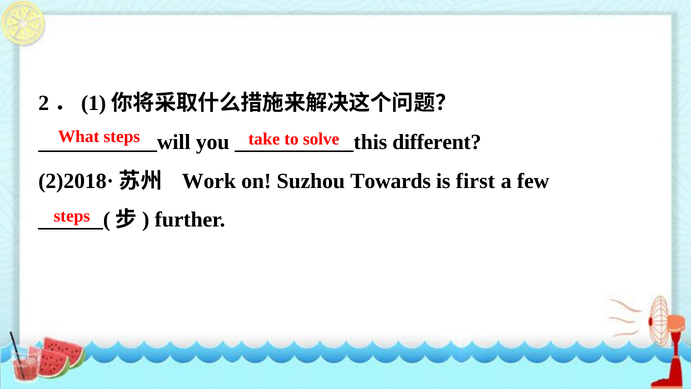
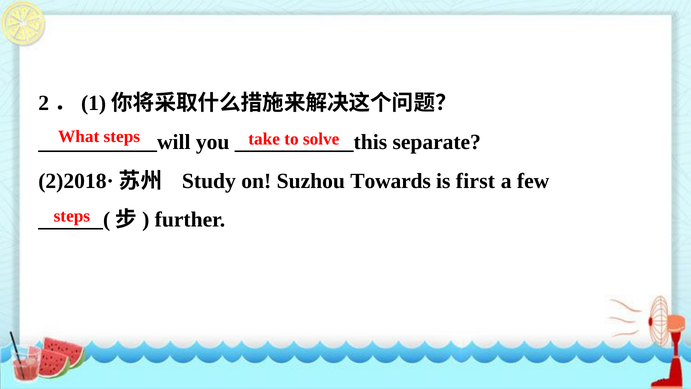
different: different -> separate
Work: Work -> Study
